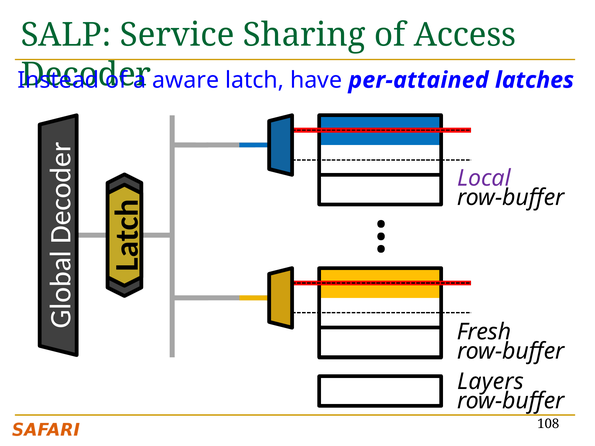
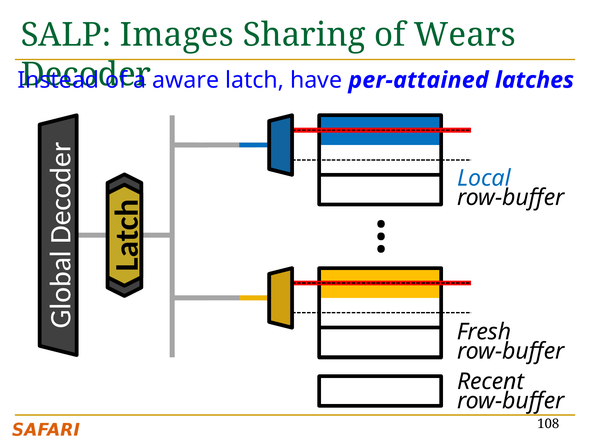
Service: Service -> Images
Access: Access -> Wears
Local colour: purple -> blue
Layers: Layers -> Recent
